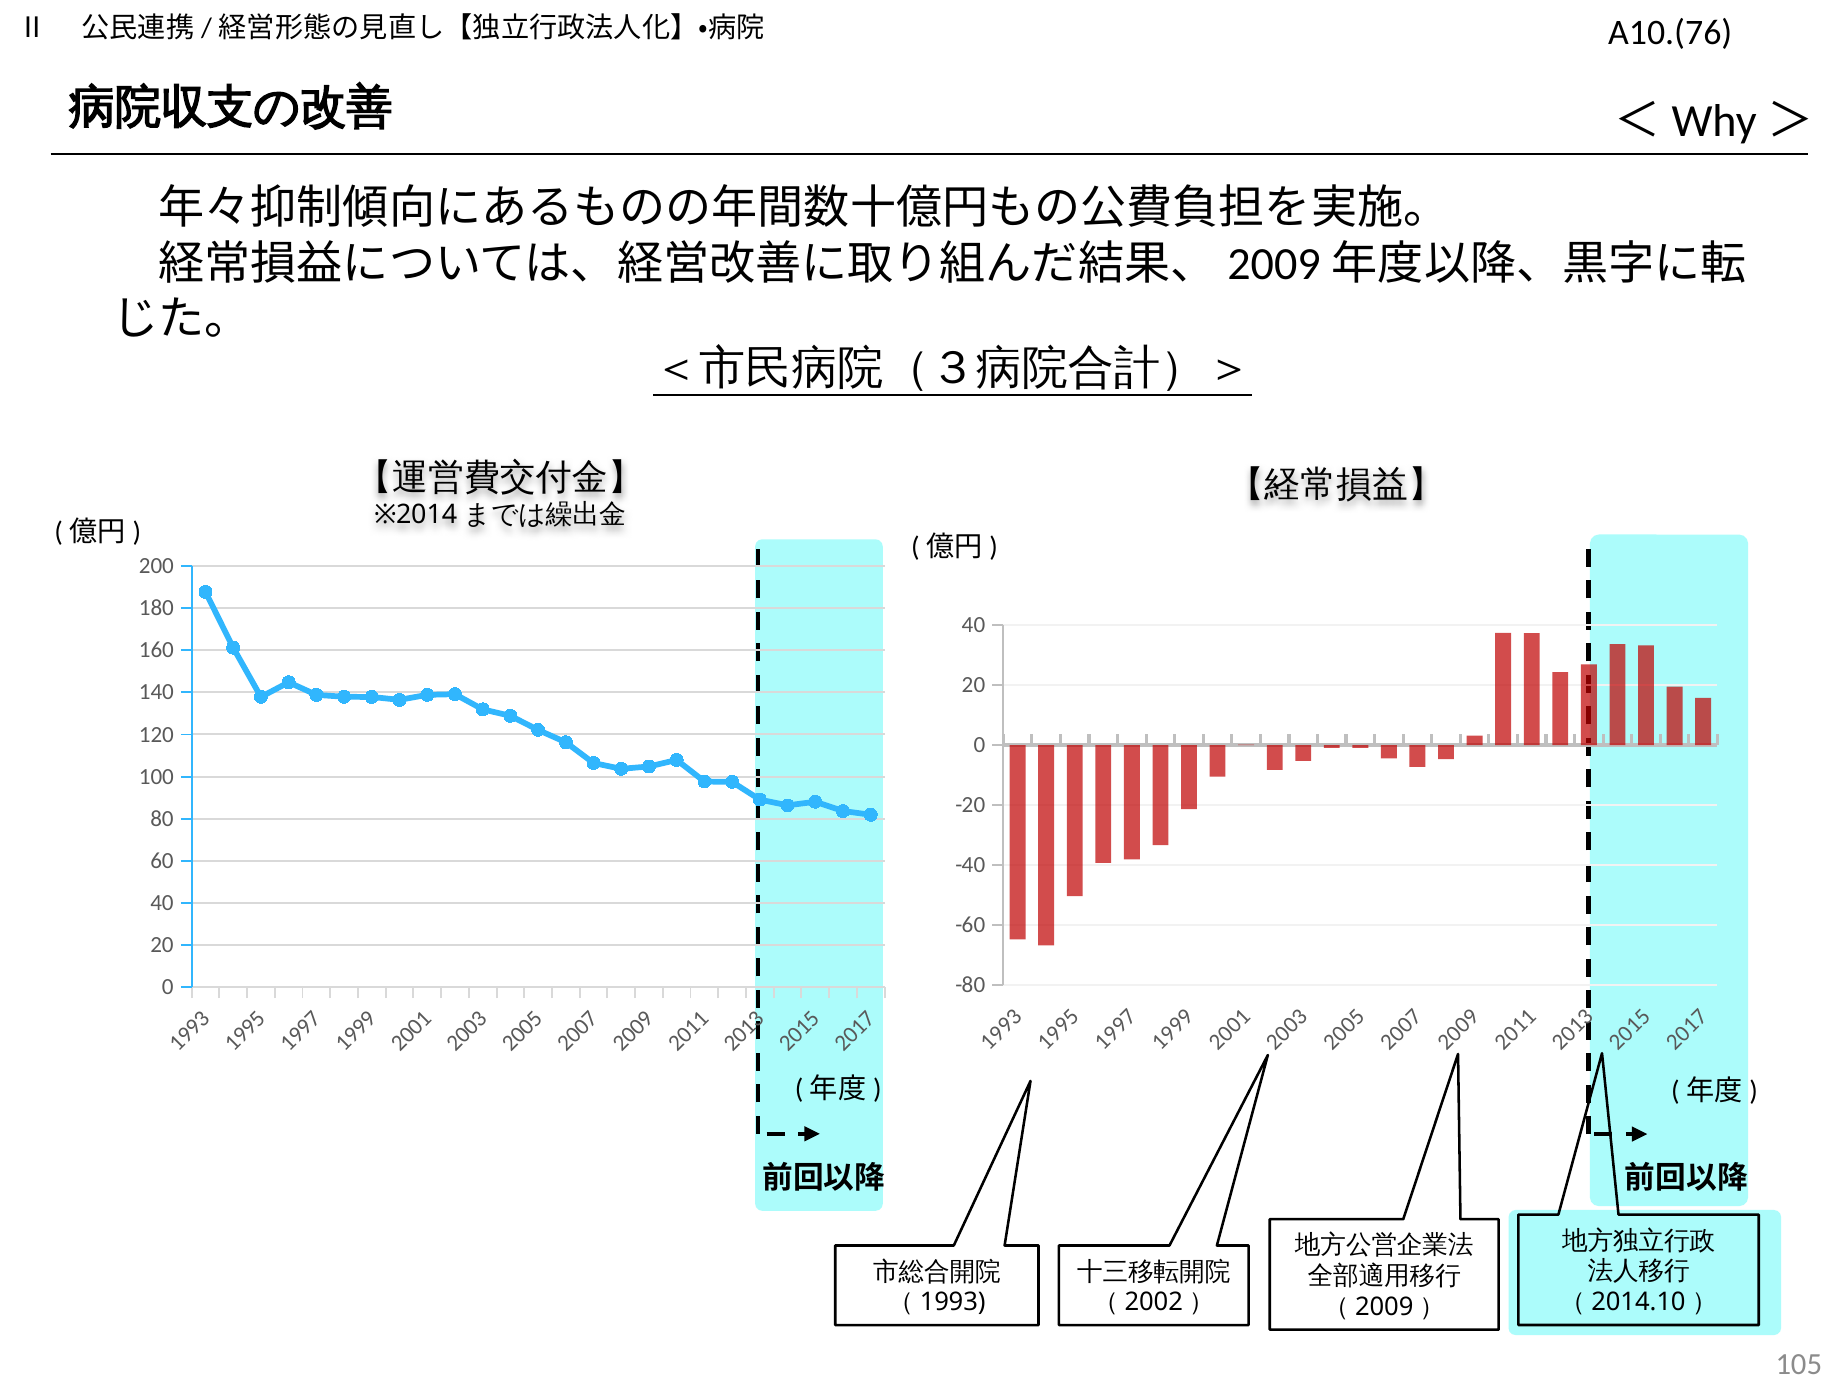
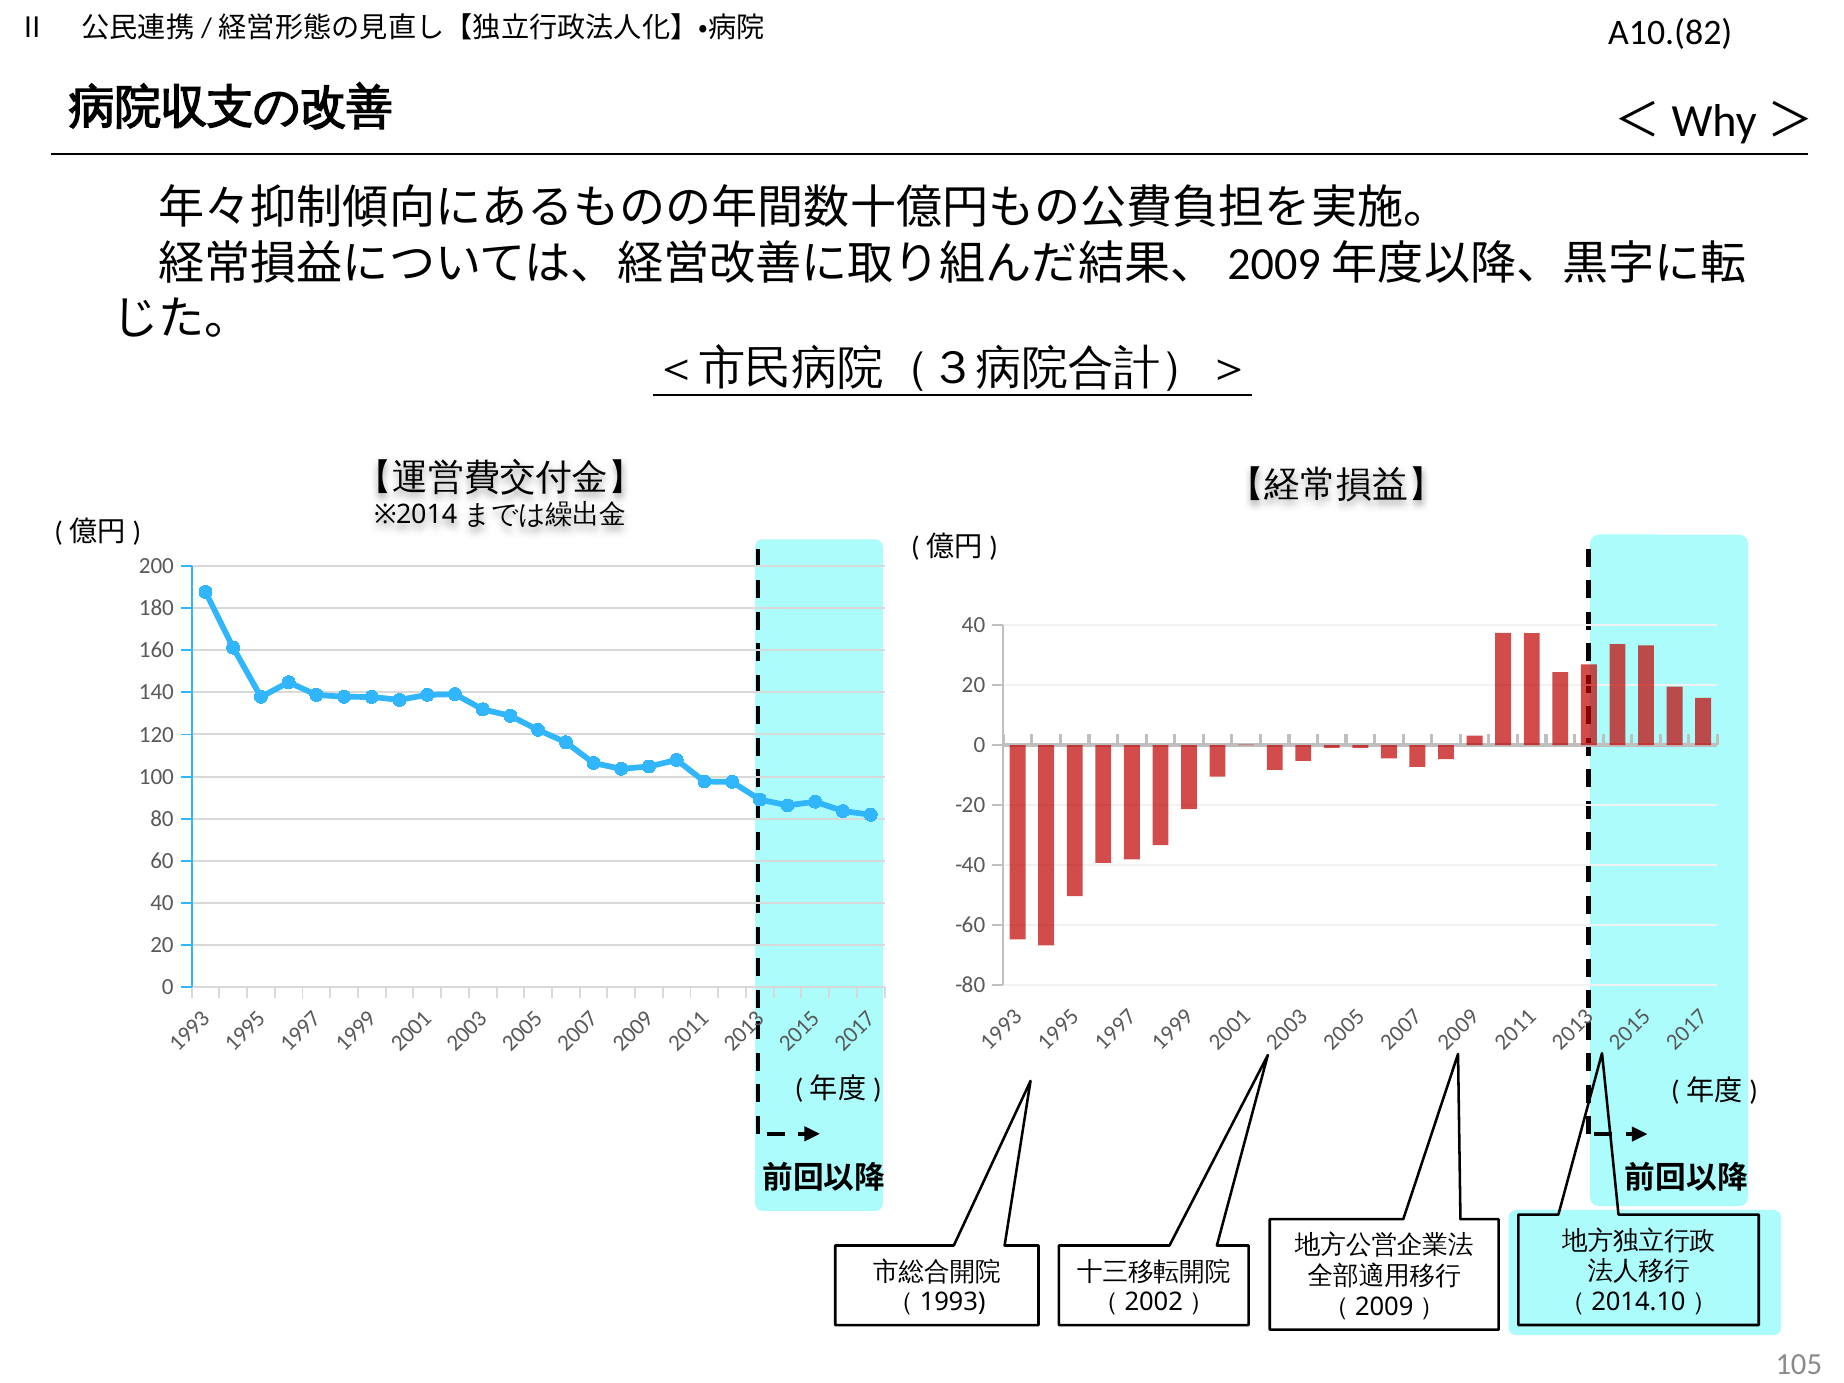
A10.(76: A10.(76 -> A10.(82
